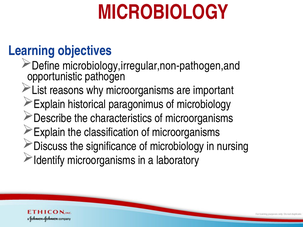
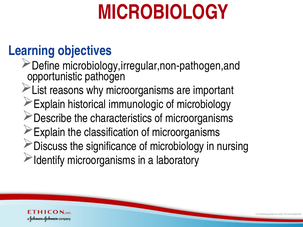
paragonimus: paragonimus -> immunologic
